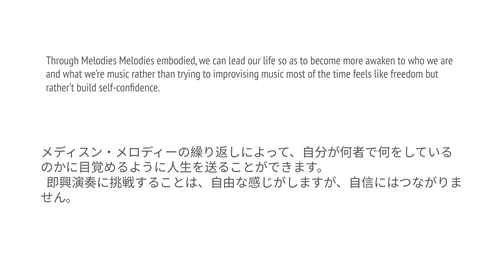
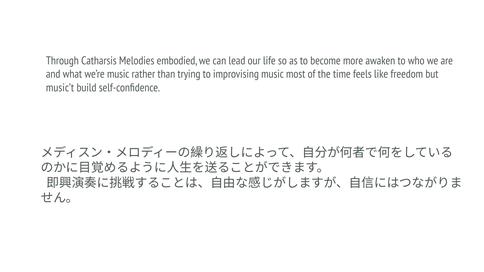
Through Melodies: Melodies -> Catharsis
rather’t: rather’t -> music’t
